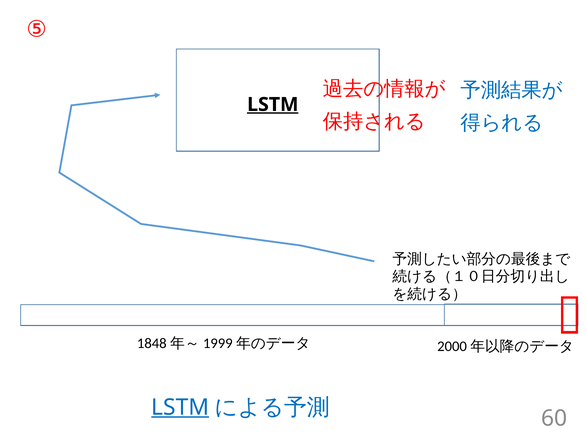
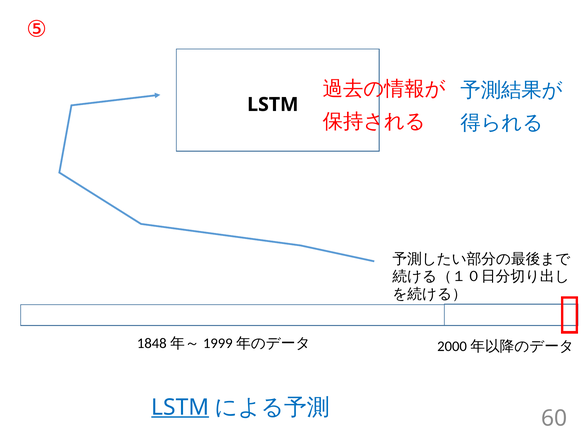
LSTM at (273, 105) underline: present -> none
